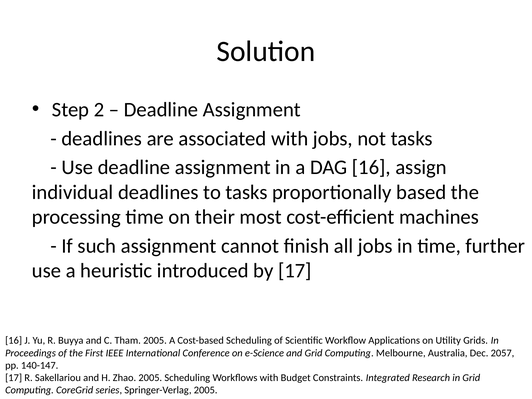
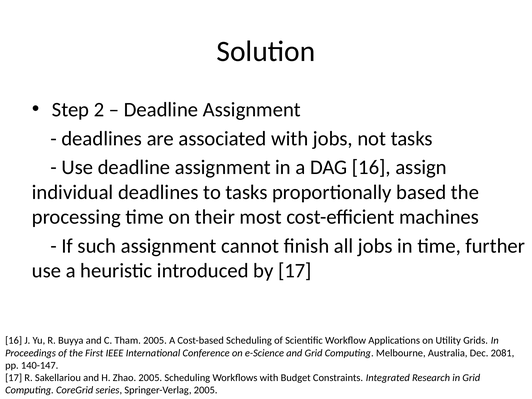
2057: 2057 -> 2081
